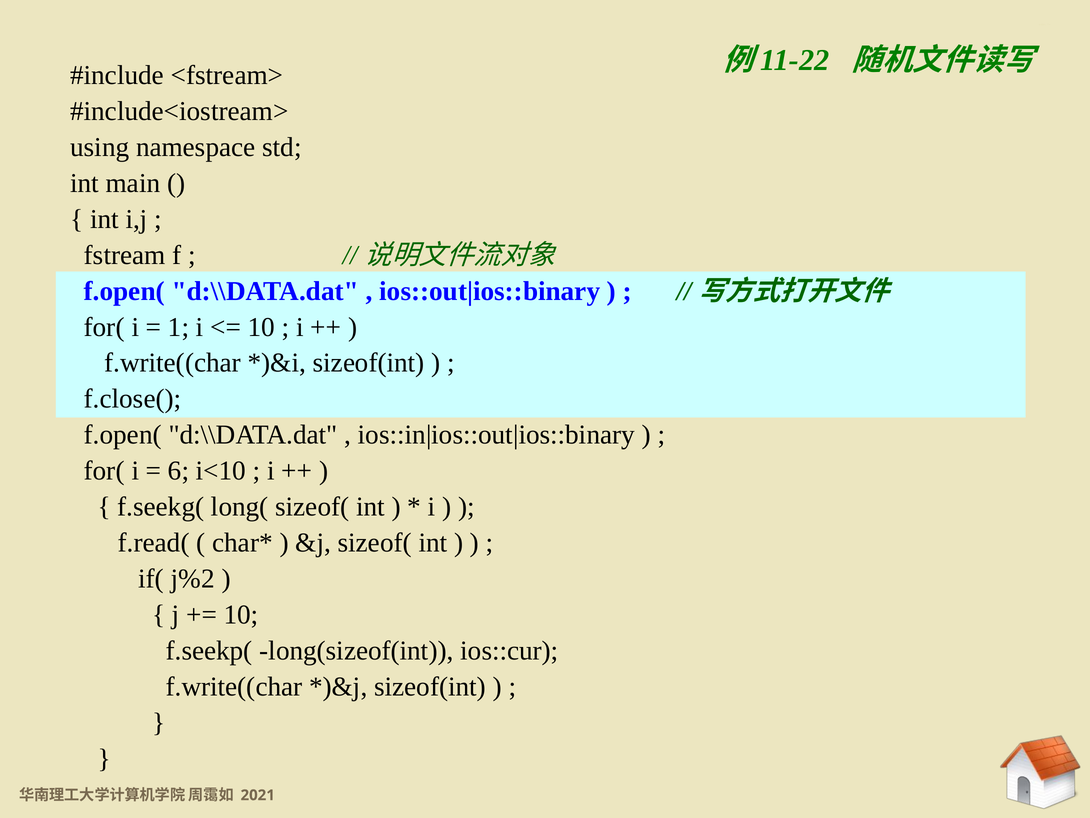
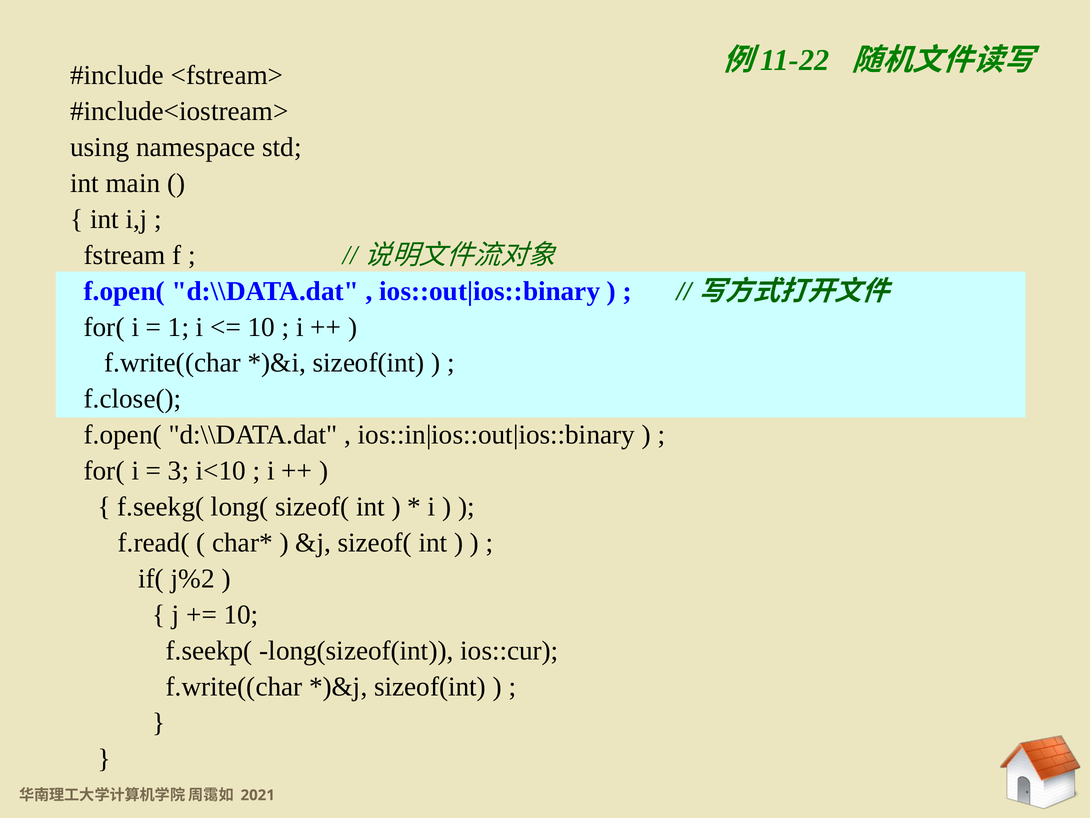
6: 6 -> 3
